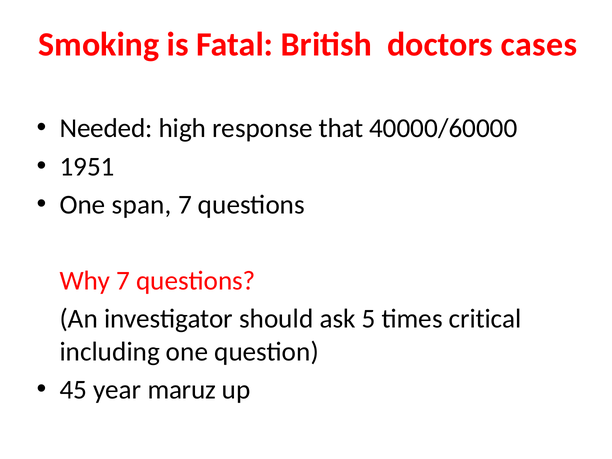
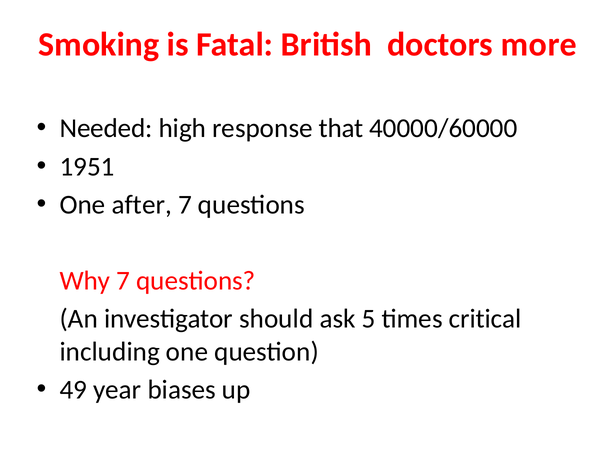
cases: cases -> more
span: span -> after
45: 45 -> 49
maruz: maruz -> biases
